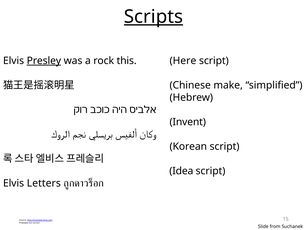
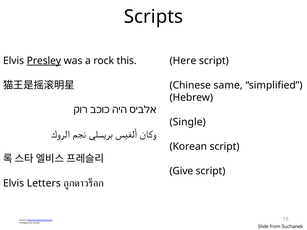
Scripts underline: present -> none
make: make -> same
Invent: Invent -> Single
Idea: Idea -> Give
